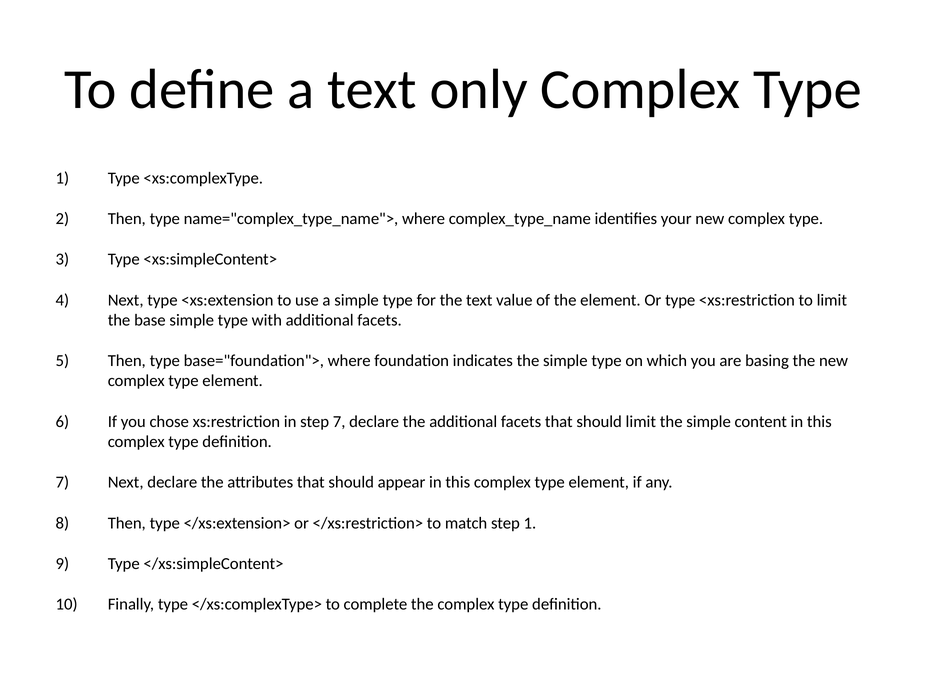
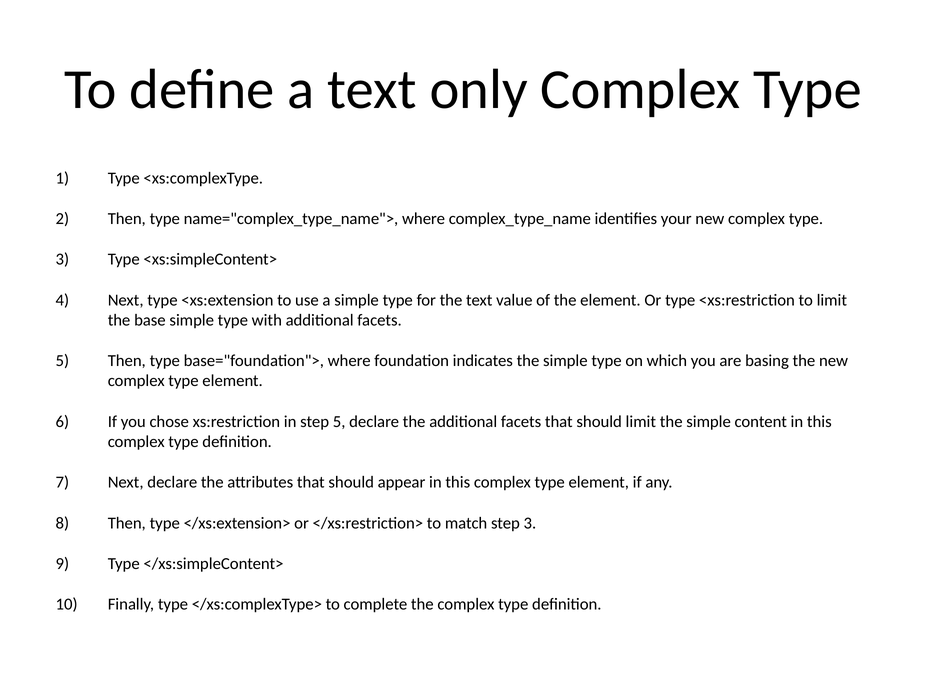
step 7: 7 -> 5
step 1: 1 -> 3
